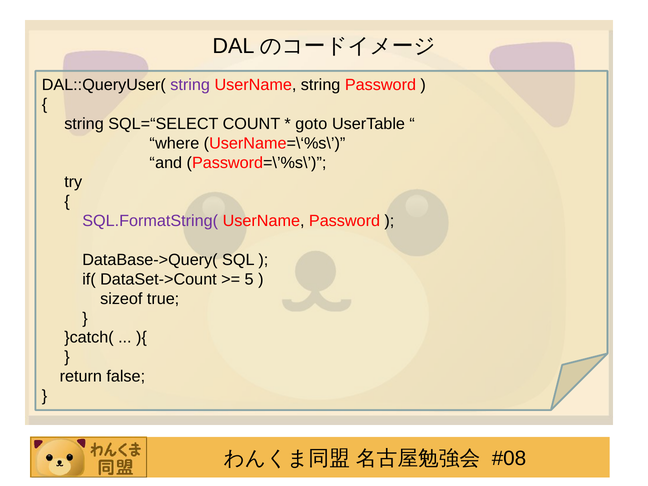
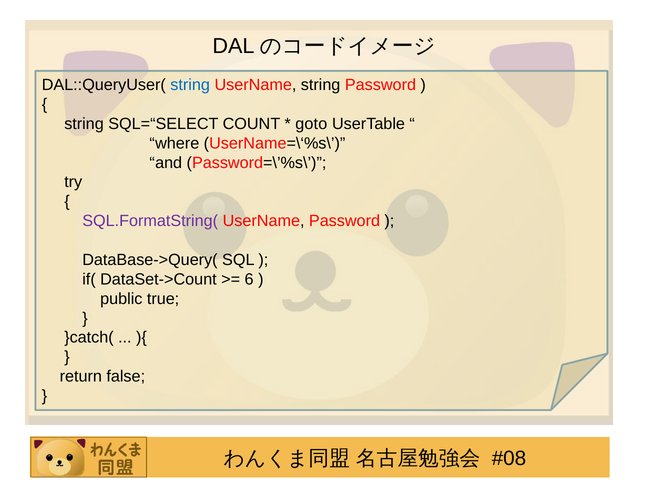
string at (190, 85) colour: purple -> blue
5: 5 -> 6
sizeof: sizeof -> public
